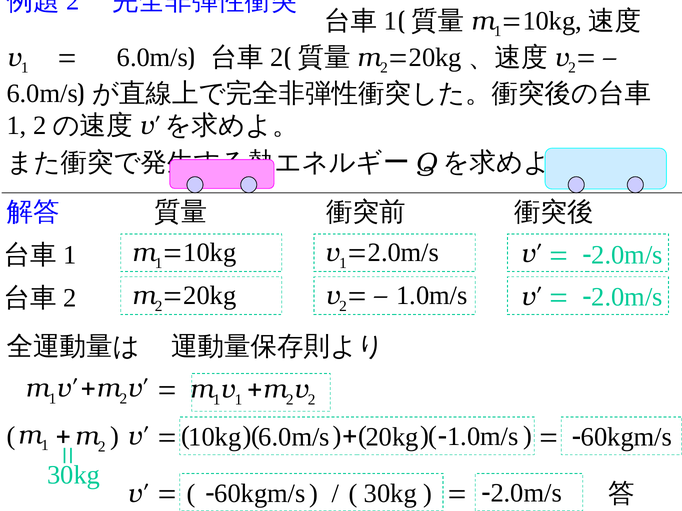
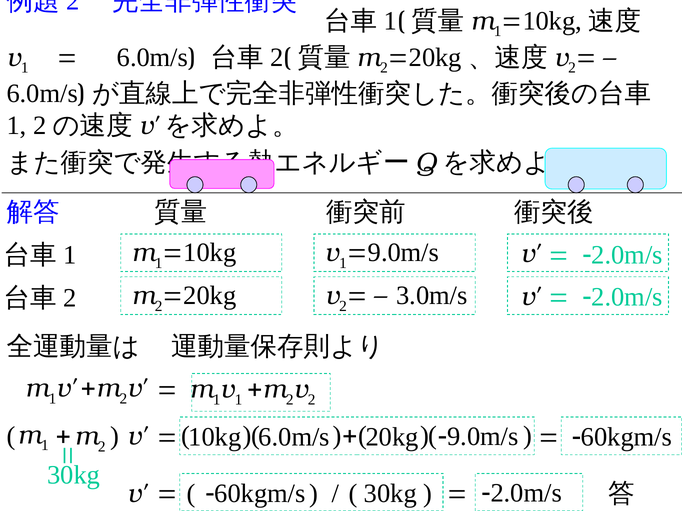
2.0m/s at (403, 253): 2.0m/s -> 9.0m/s
1.0m/s at (432, 296): 1.0m/s -> 3.0m/s
1.0m/s at (483, 437): 1.0m/s -> 9.0m/s
